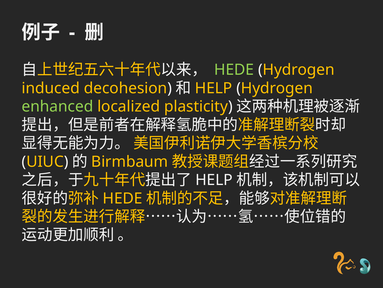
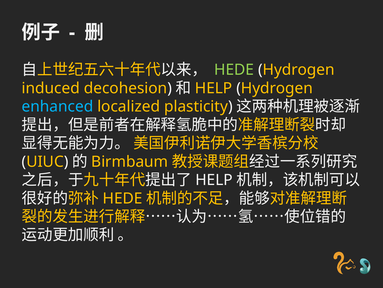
enhanced colour: light green -> light blue
